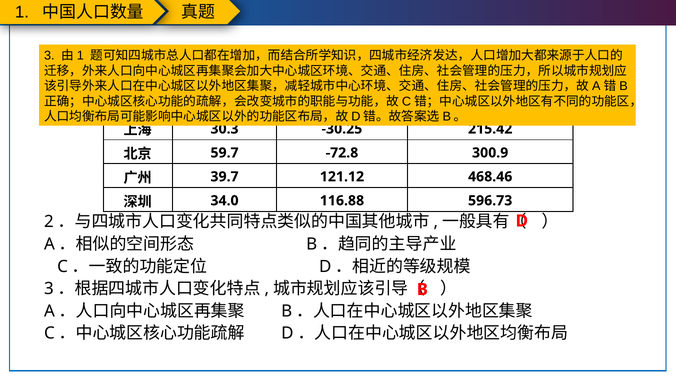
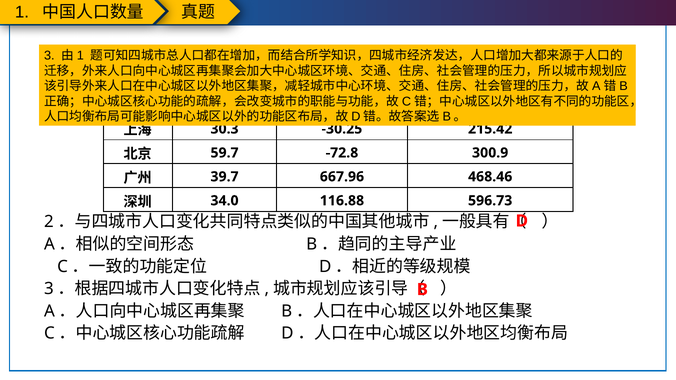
121.12: 121.12 -> 667.96
